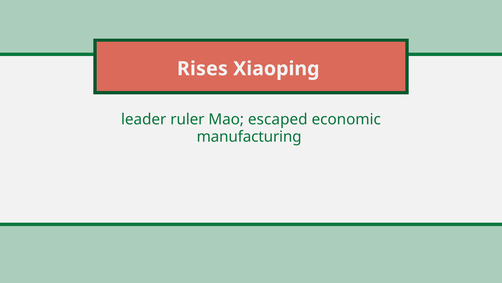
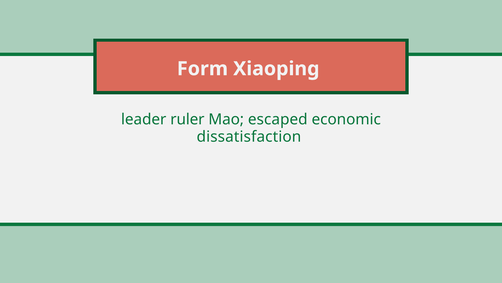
Rises: Rises -> Form
manufacturing: manufacturing -> dissatisfaction
